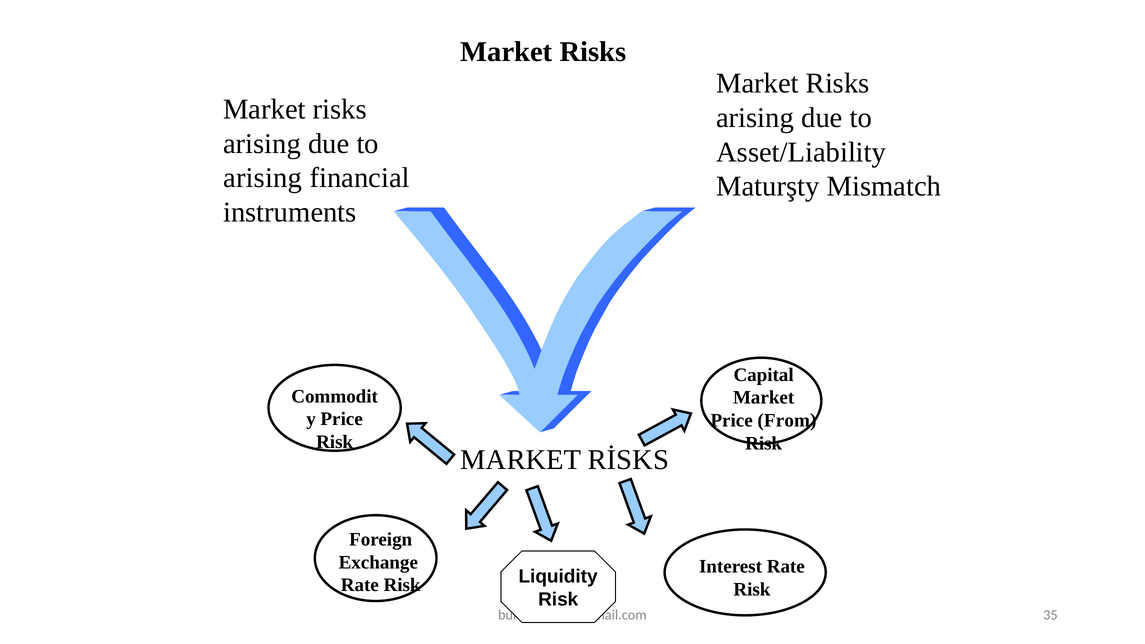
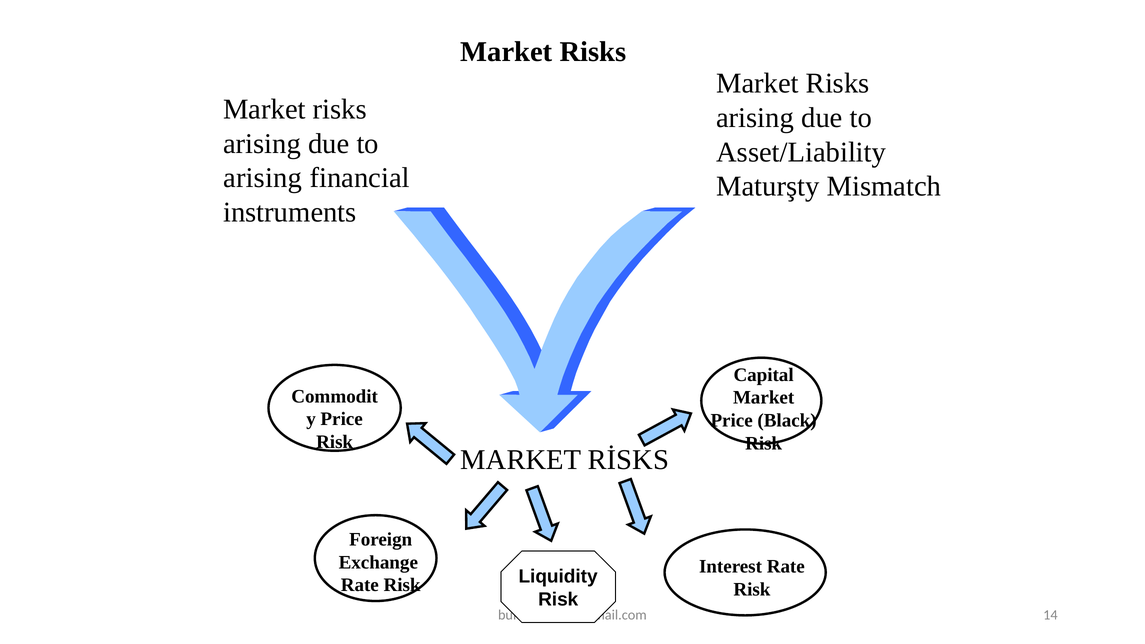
From: From -> Black
35: 35 -> 14
